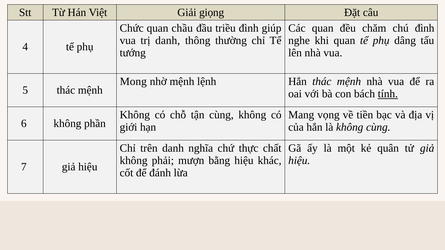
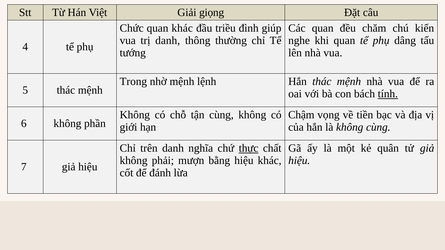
quan chầu: chầu -> khác
chú đình: đình -> kiến
Mong: Mong -> Trong
Mang: Mang -> Chậm
thực underline: none -> present
